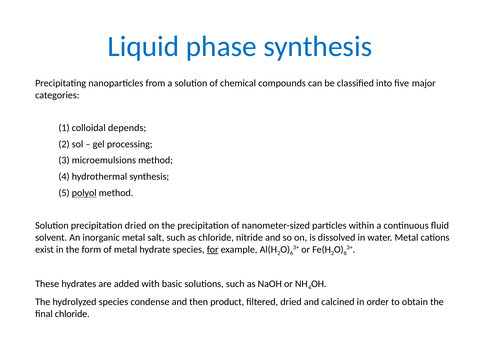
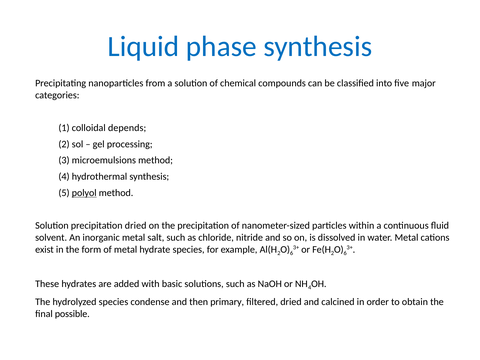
for underline: present -> none
product: product -> primary
final chloride: chloride -> possible
